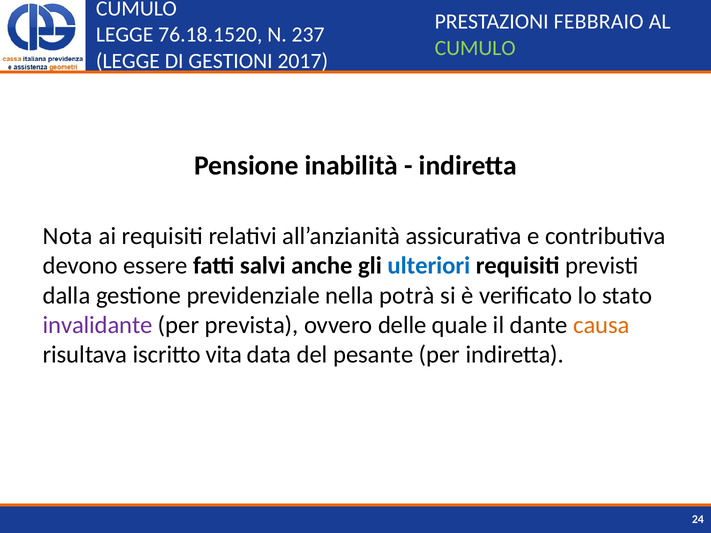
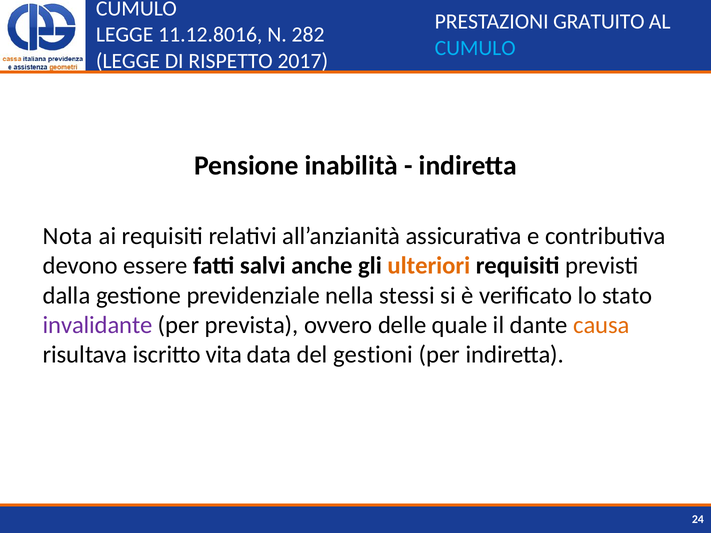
FEBBRAIO: FEBBRAIO -> GRATUITO
76.18.1520: 76.18.1520 -> 11.12.8016
237: 237 -> 282
CUMULO at (475, 48) colour: light green -> light blue
GESTIONI: GESTIONI -> RISPETTO
ulteriori colour: blue -> orange
potrà: potrà -> stessi
pesante: pesante -> gestioni
